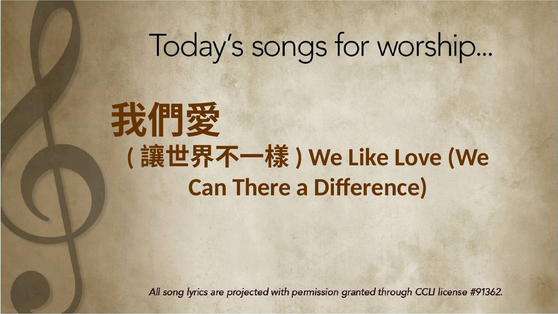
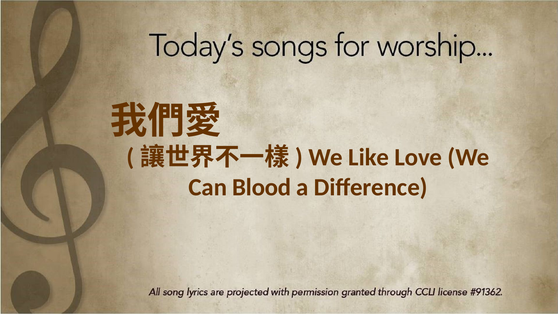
There: There -> Blood
